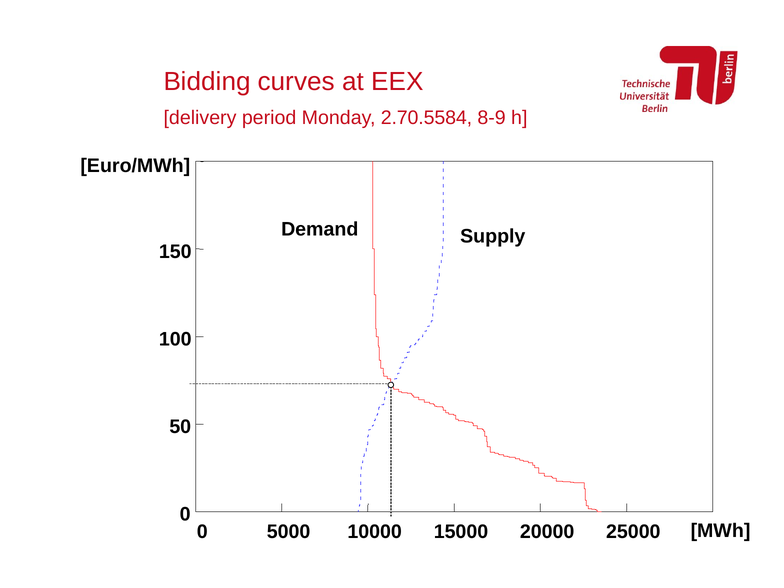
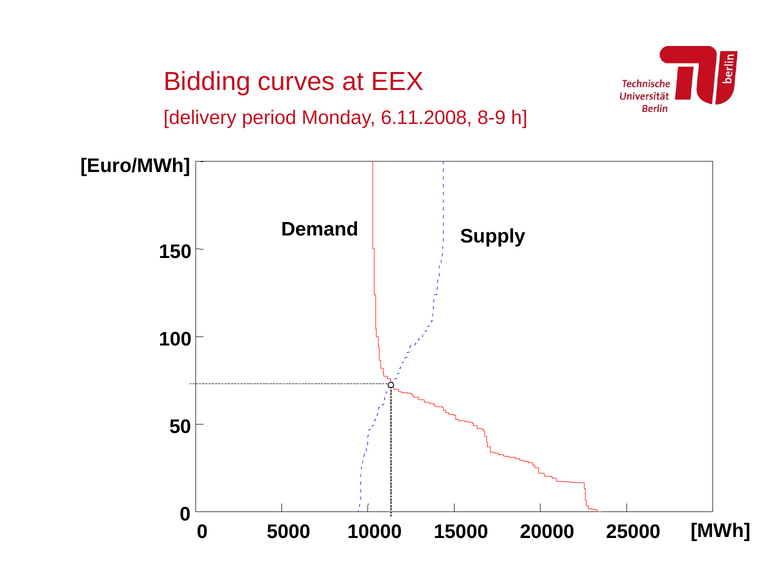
2.70.5584: 2.70.5584 -> 6.11.2008
